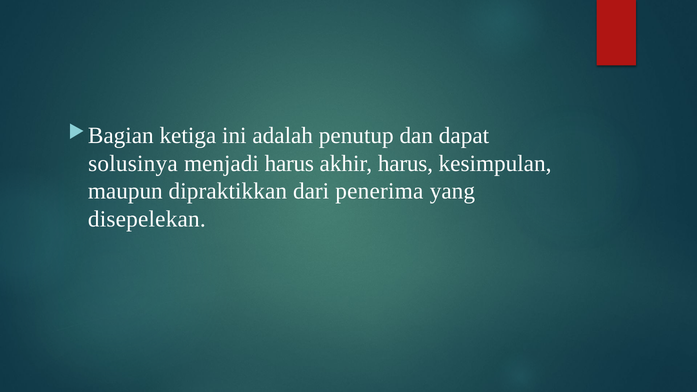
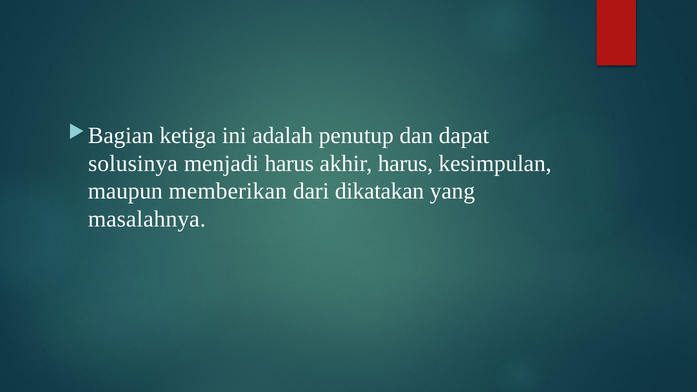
dipraktikkan: dipraktikkan -> memberikan
penerima: penerima -> dikatakan
disepelekan: disepelekan -> masalahnya
